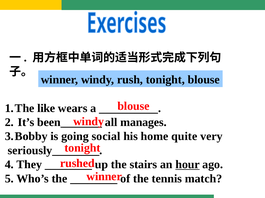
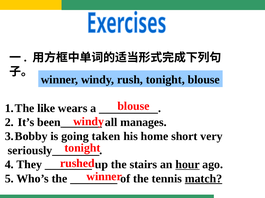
social: social -> taken
quite: quite -> short
match underline: none -> present
